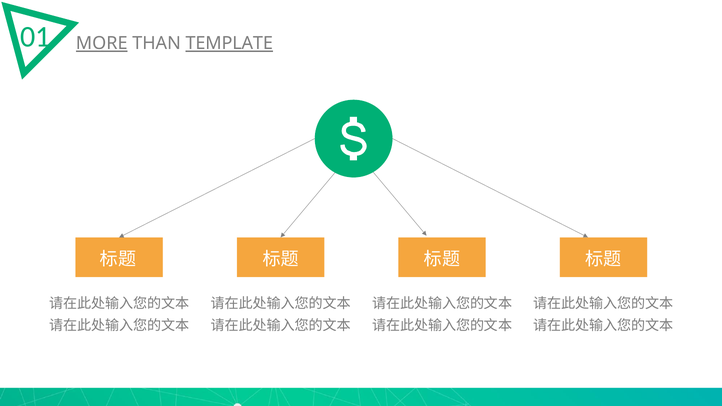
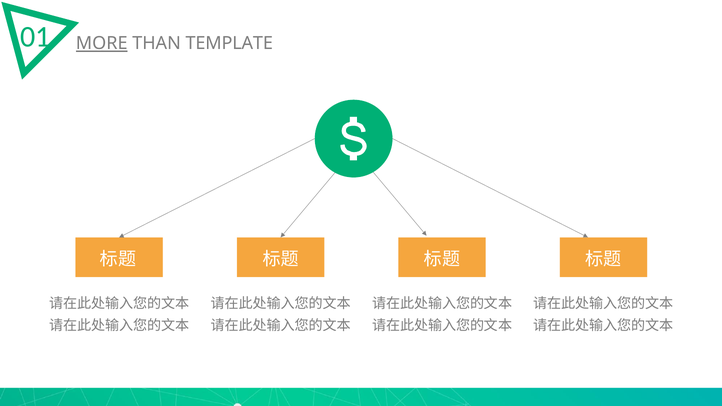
TEMPLATE underline: present -> none
